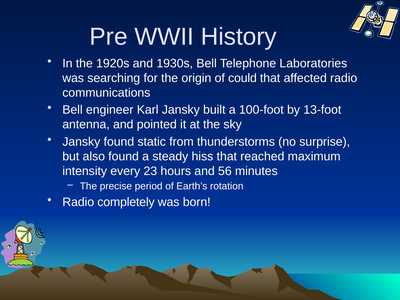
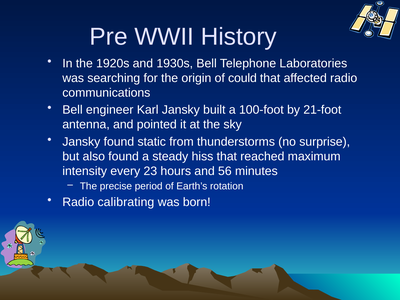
13-foot: 13-foot -> 21-foot
completely: completely -> calibrating
